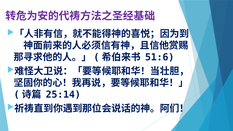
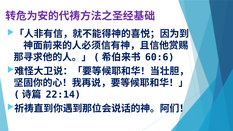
51:6: 51:6 -> 60:6
25:14: 25:14 -> 22:14
